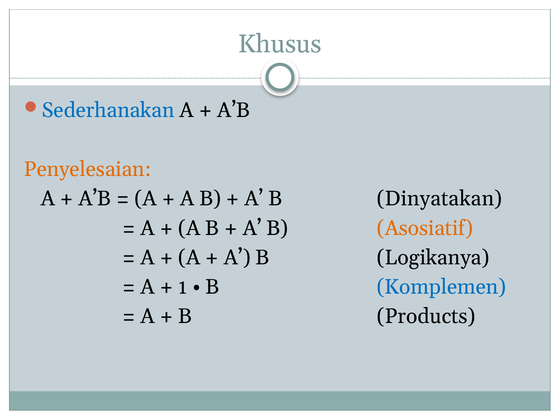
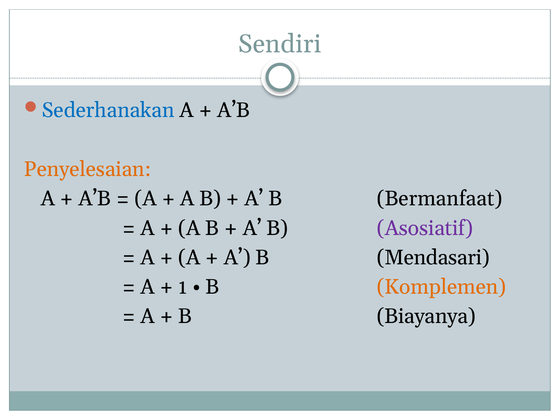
Khusus: Khusus -> Sendiri
Dinyatakan: Dinyatakan -> Bermanfaat
Asosiatif colour: orange -> purple
Logikanya: Logikanya -> Mendasari
Komplemen colour: blue -> orange
Products: Products -> Biayanya
